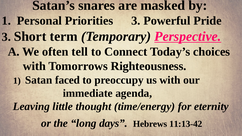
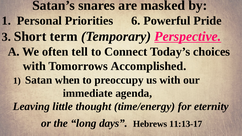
Priorities 3: 3 -> 6
Righteousness: Righteousness -> Accomplished
faced: faced -> when
11:13-42: 11:13-42 -> 11:13-17
